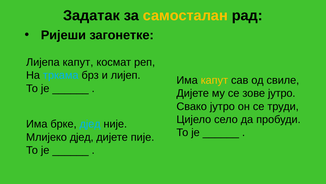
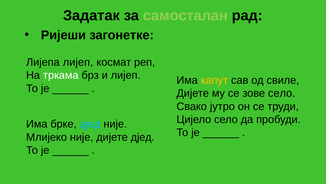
самосталан colour: yellow -> light green
Лијепа капут: капут -> лијеп
тркама colour: light blue -> white
зове јутро: јутро -> село
Млијеко дјед: дјед -> није
дијете пије: пије -> дјед
